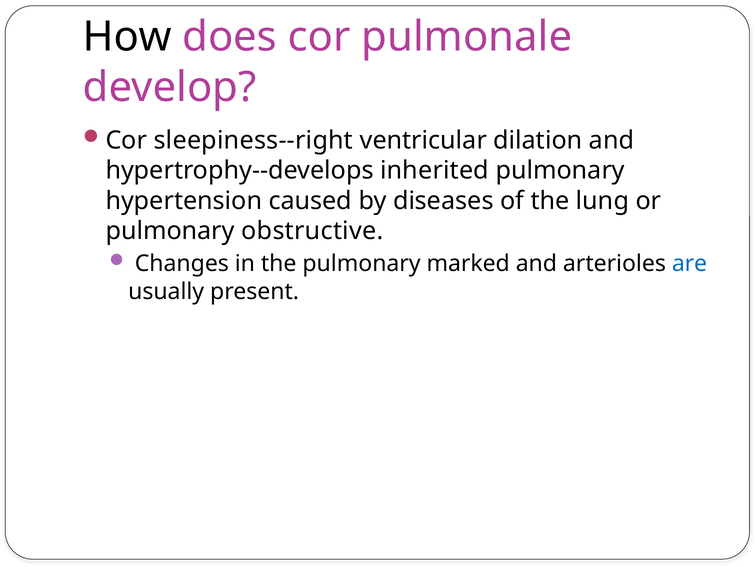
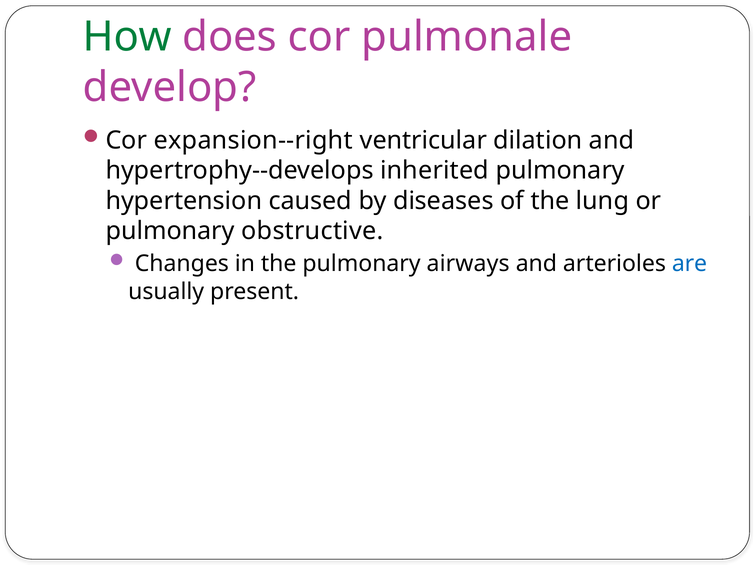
How colour: black -> green
sleepiness--right: sleepiness--right -> expansion--right
marked: marked -> airways
